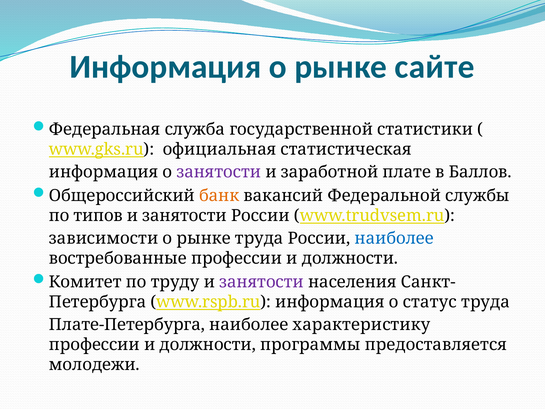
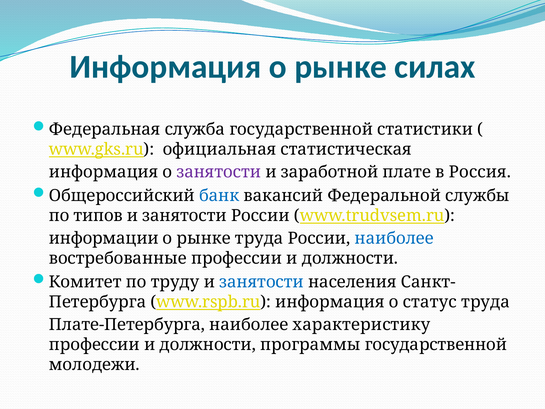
сайте: сайте -> силах
Баллов: Баллов -> Россия
банк colour: orange -> blue
зависимости: зависимости -> информации
занятости at (262, 282) colour: purple -> blue
программы предоставляется: предоставляется -> государственной
